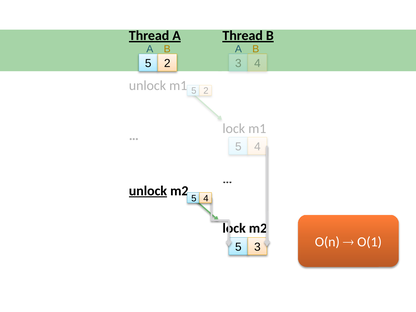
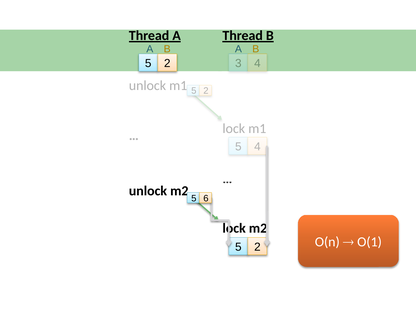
unlock at (148, 191) underline: present -> none
4 at (206, 198): 4 -> 6
3 at (257, 247): 3 -> 2
